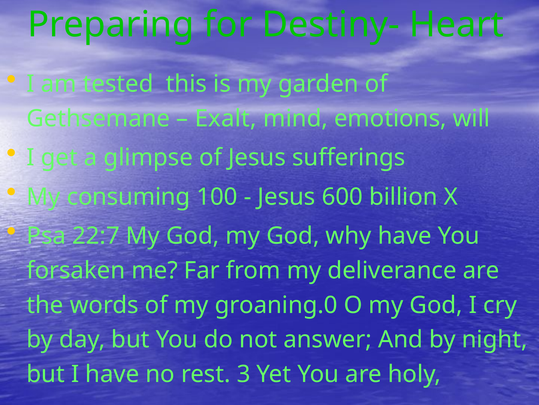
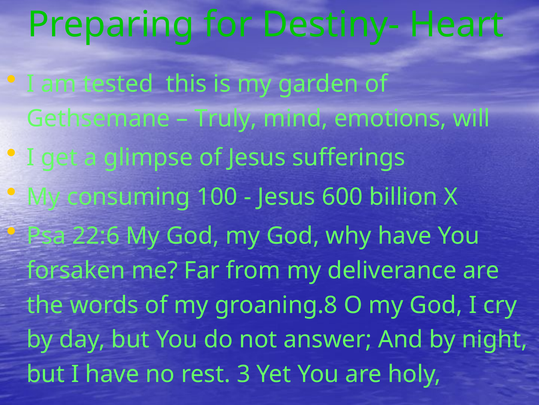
Exalt: Exalt -> Truly
22:7: 22:7 -> 22:6
groaning.0: groaning.0 -> groaning.8
